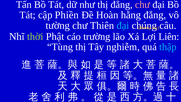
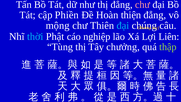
hằng: hằng -> thiện
tường: tường -> mộng
thời colour: light green -> light blue
trường: trường -> nghiệp
nghiễm: nghiễm -> chưởng
thập colour: light blue -> light green
